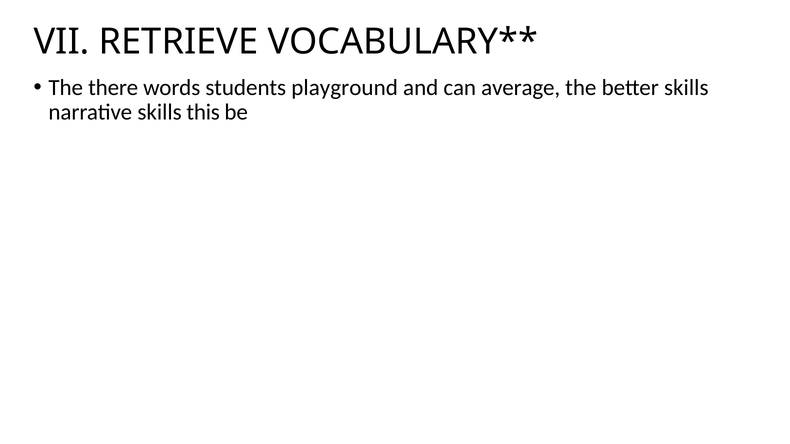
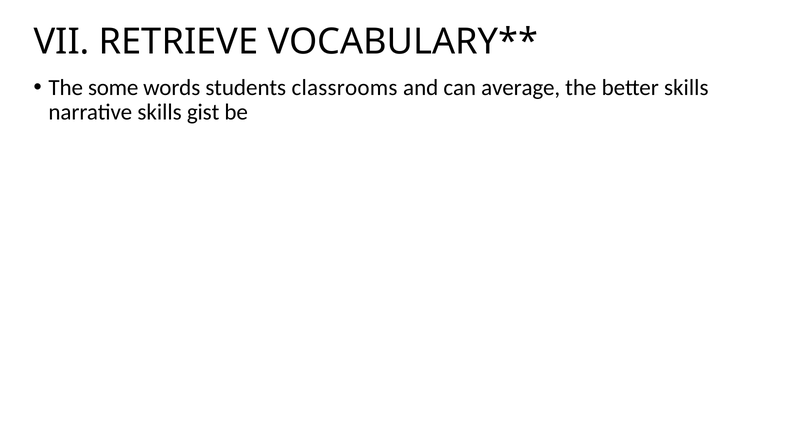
there: there -> some
playground: playground -> classrooms
this: this -> gist
